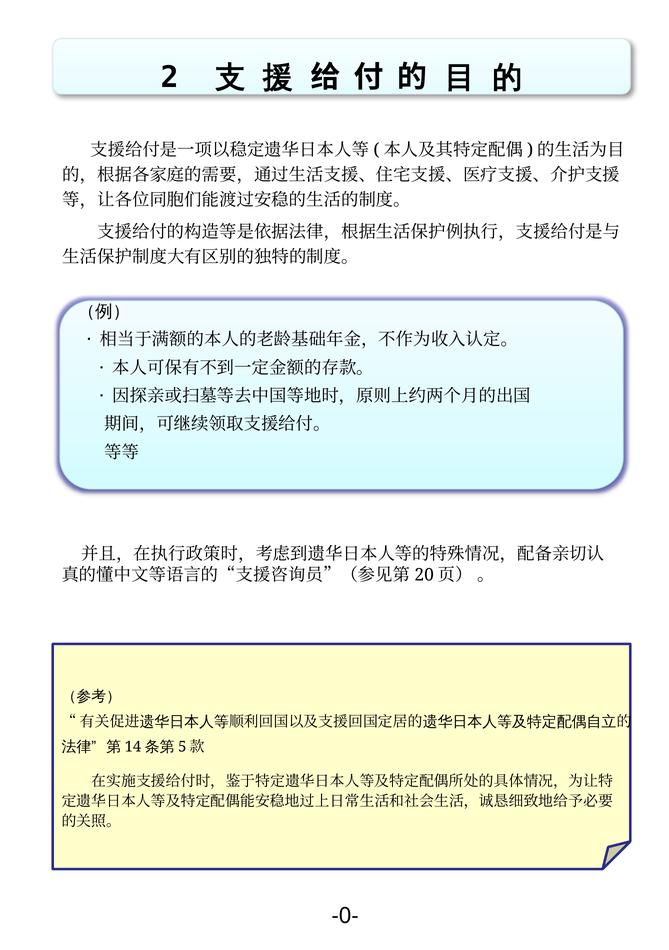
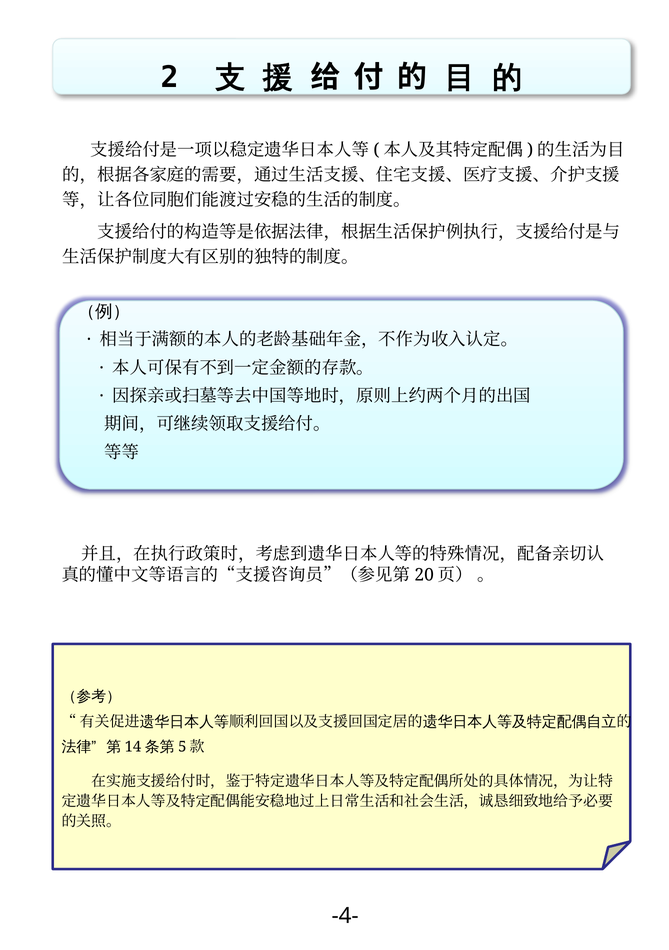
-0-: -0- -> -4-
